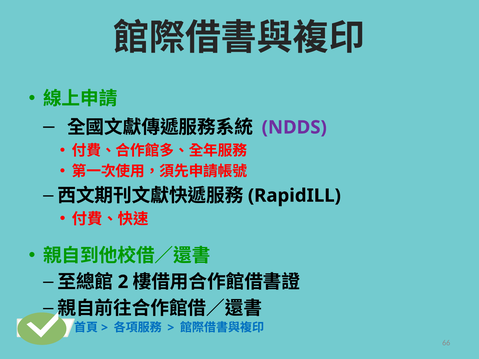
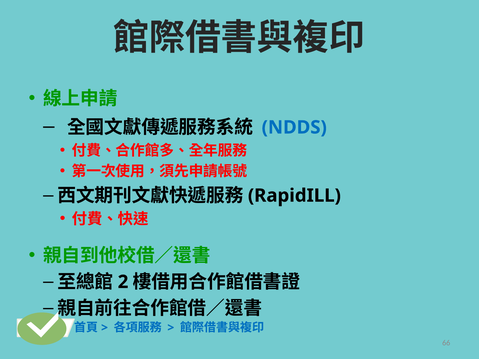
NDDS colour: purple -> blue
